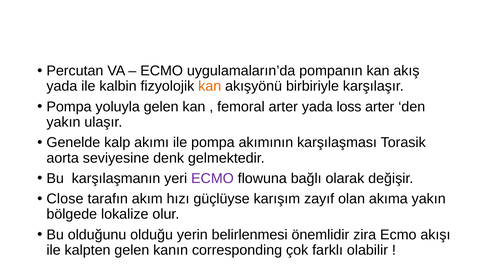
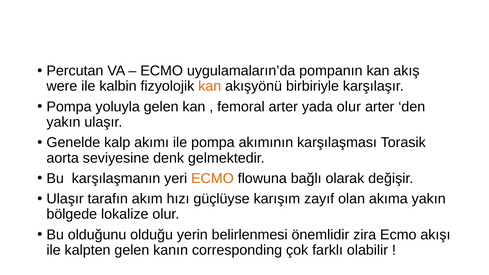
yada at (62, 86): yada -> were
yada loss: loss -> olur
ECMO at (212, 178) colour: purple -> orange
Close at (65, 199): Close -> Ulaşır
